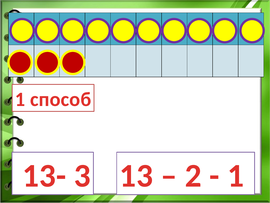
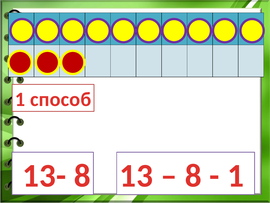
13- 3: 3 -> 8
2 at (193, 175): 2 -> 8
